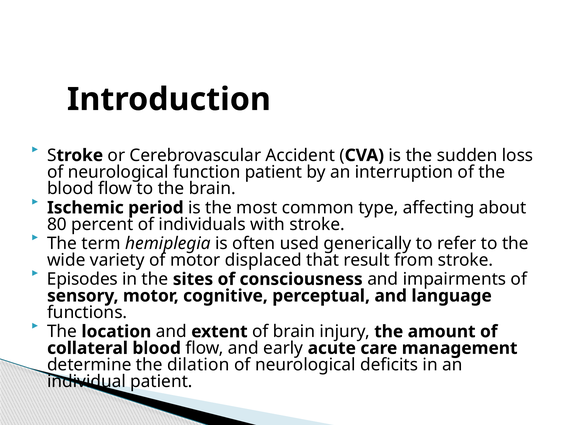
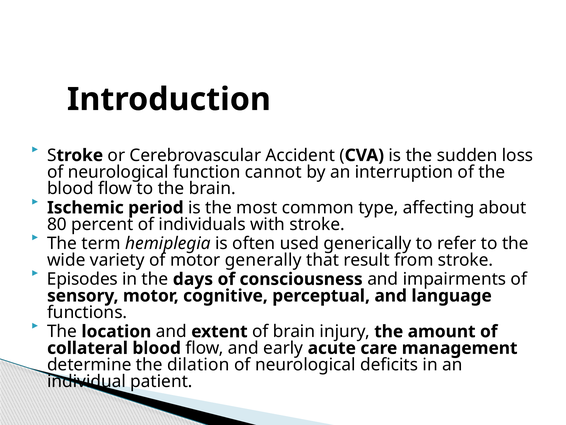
function patient: patient -> cannot
displaced: displaced -> generally
sites: sites -> days
